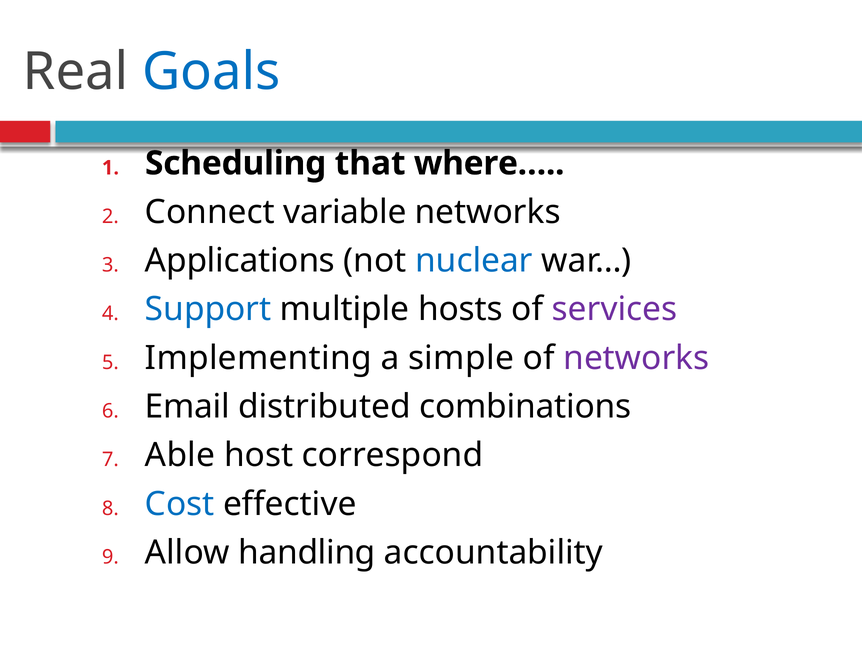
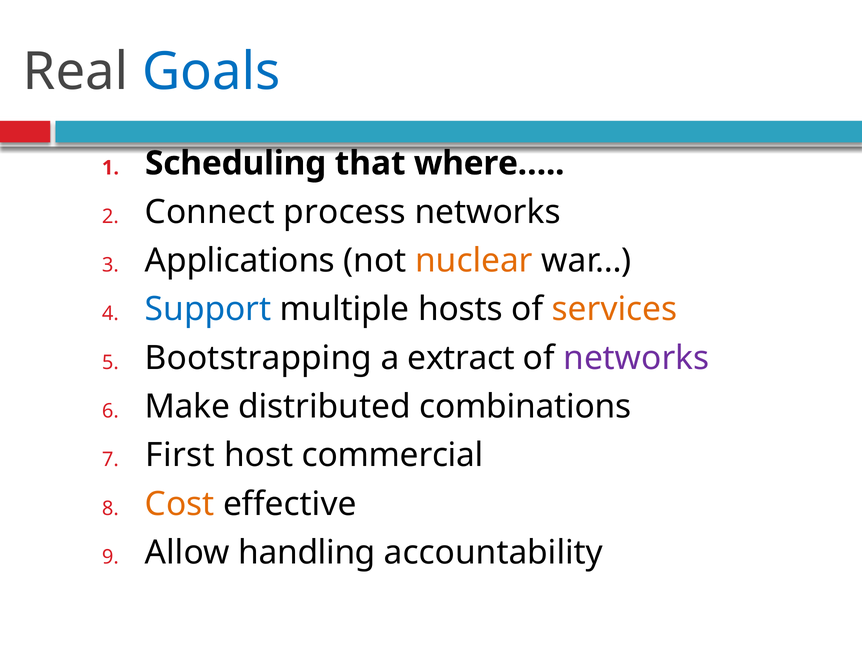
variable: variable -> process
nuclear colour: blue -> orange
services colour: purple -> orange
Implementing: Implementing -> Bootstrapping
simple: simple -> extract
Email: Email -> Make
Able: Able -> First
correspond: correspond -> commercial
Cost colour: blue -> orange
